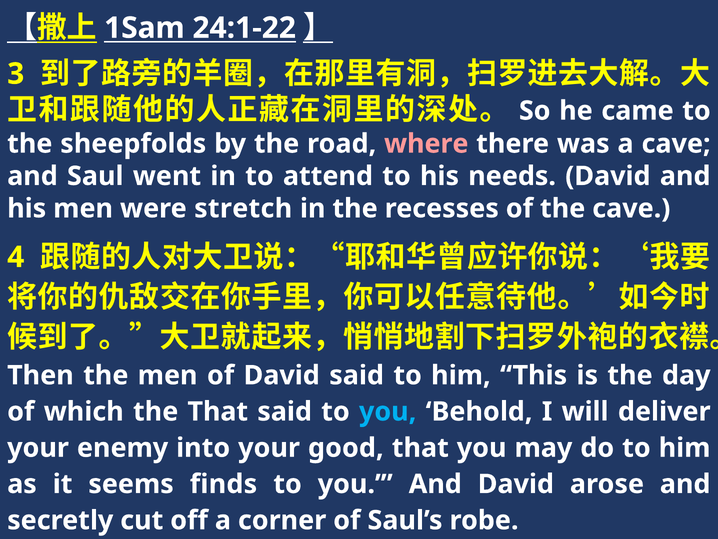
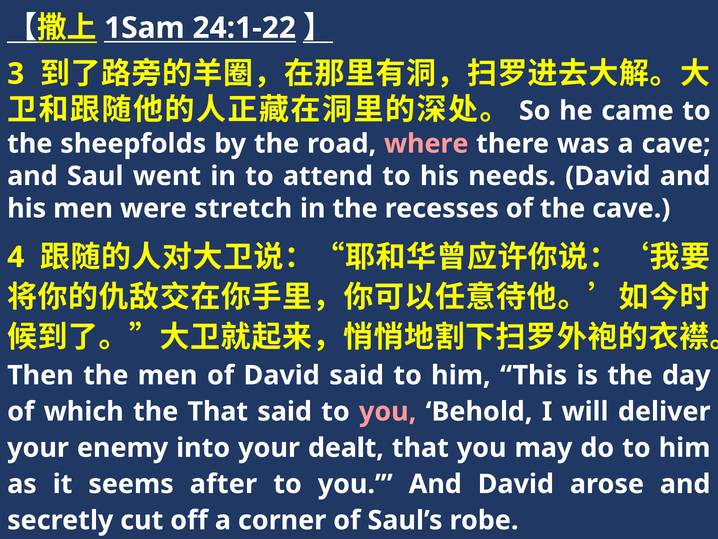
you at (388, 411) colour: light blue -> pink
good: good -> dealt
finds: finds -> after
